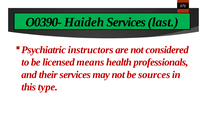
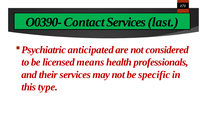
Haideh: Haideh -> Contact
instructors: instructors -> anticipated
sources: sources -> specific
